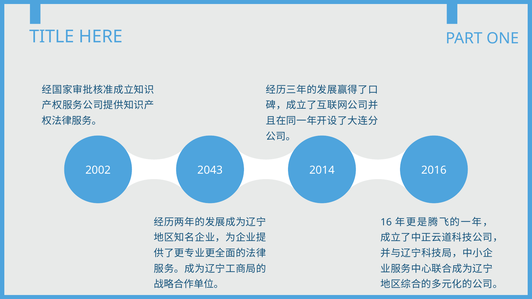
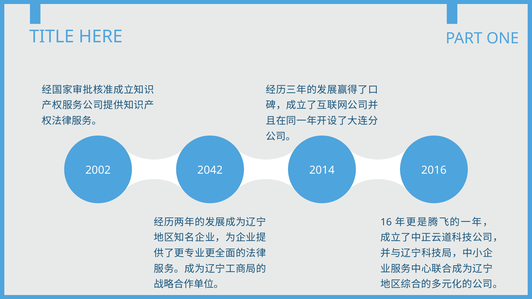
2043: 2043 -> 2042
